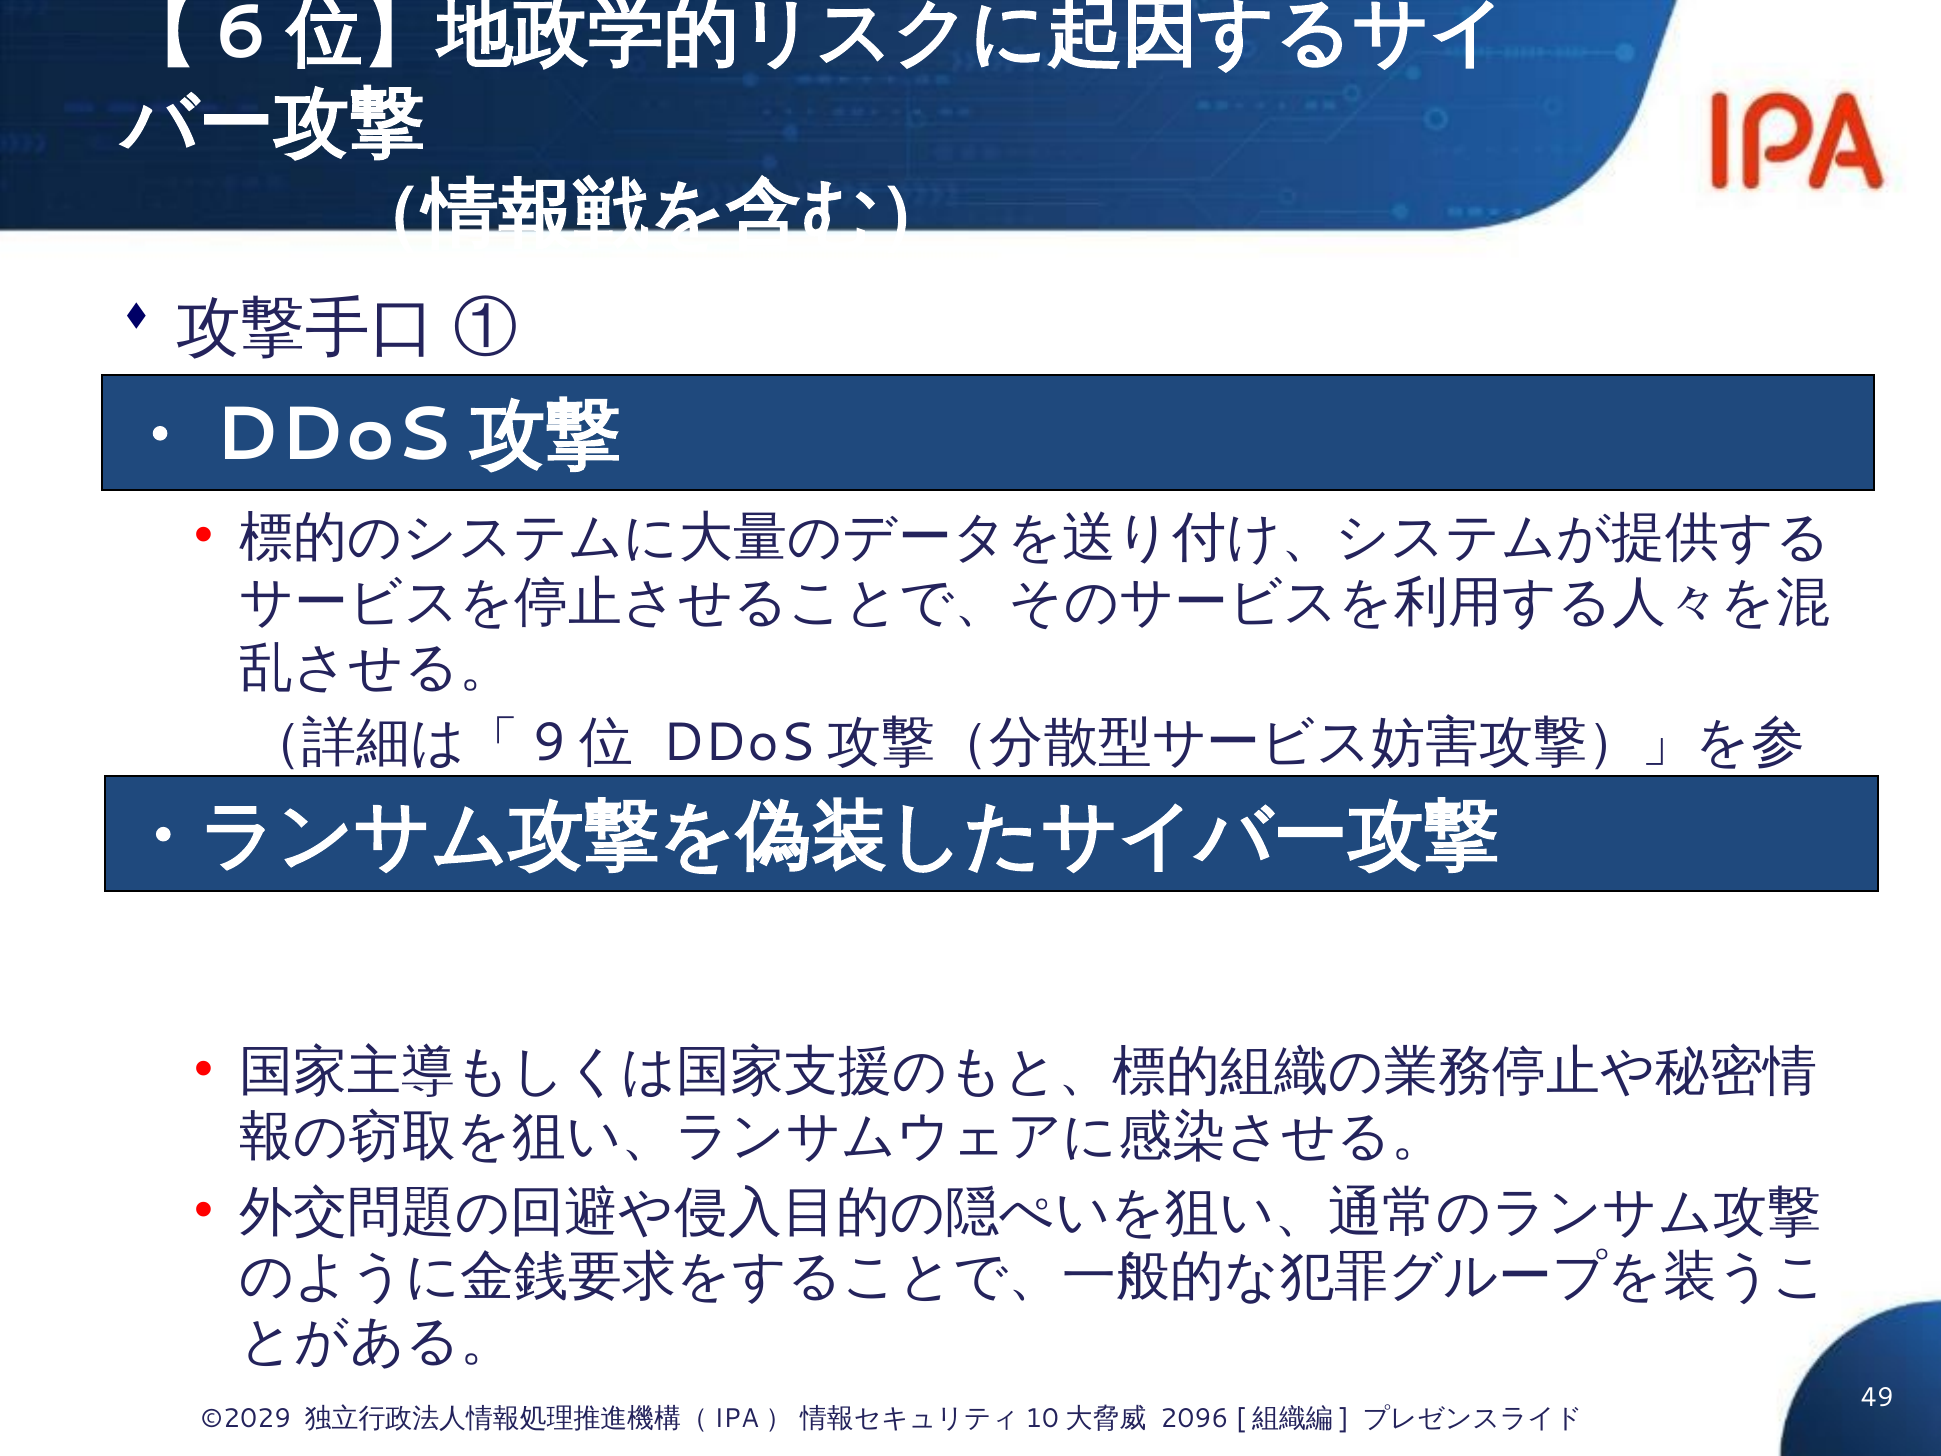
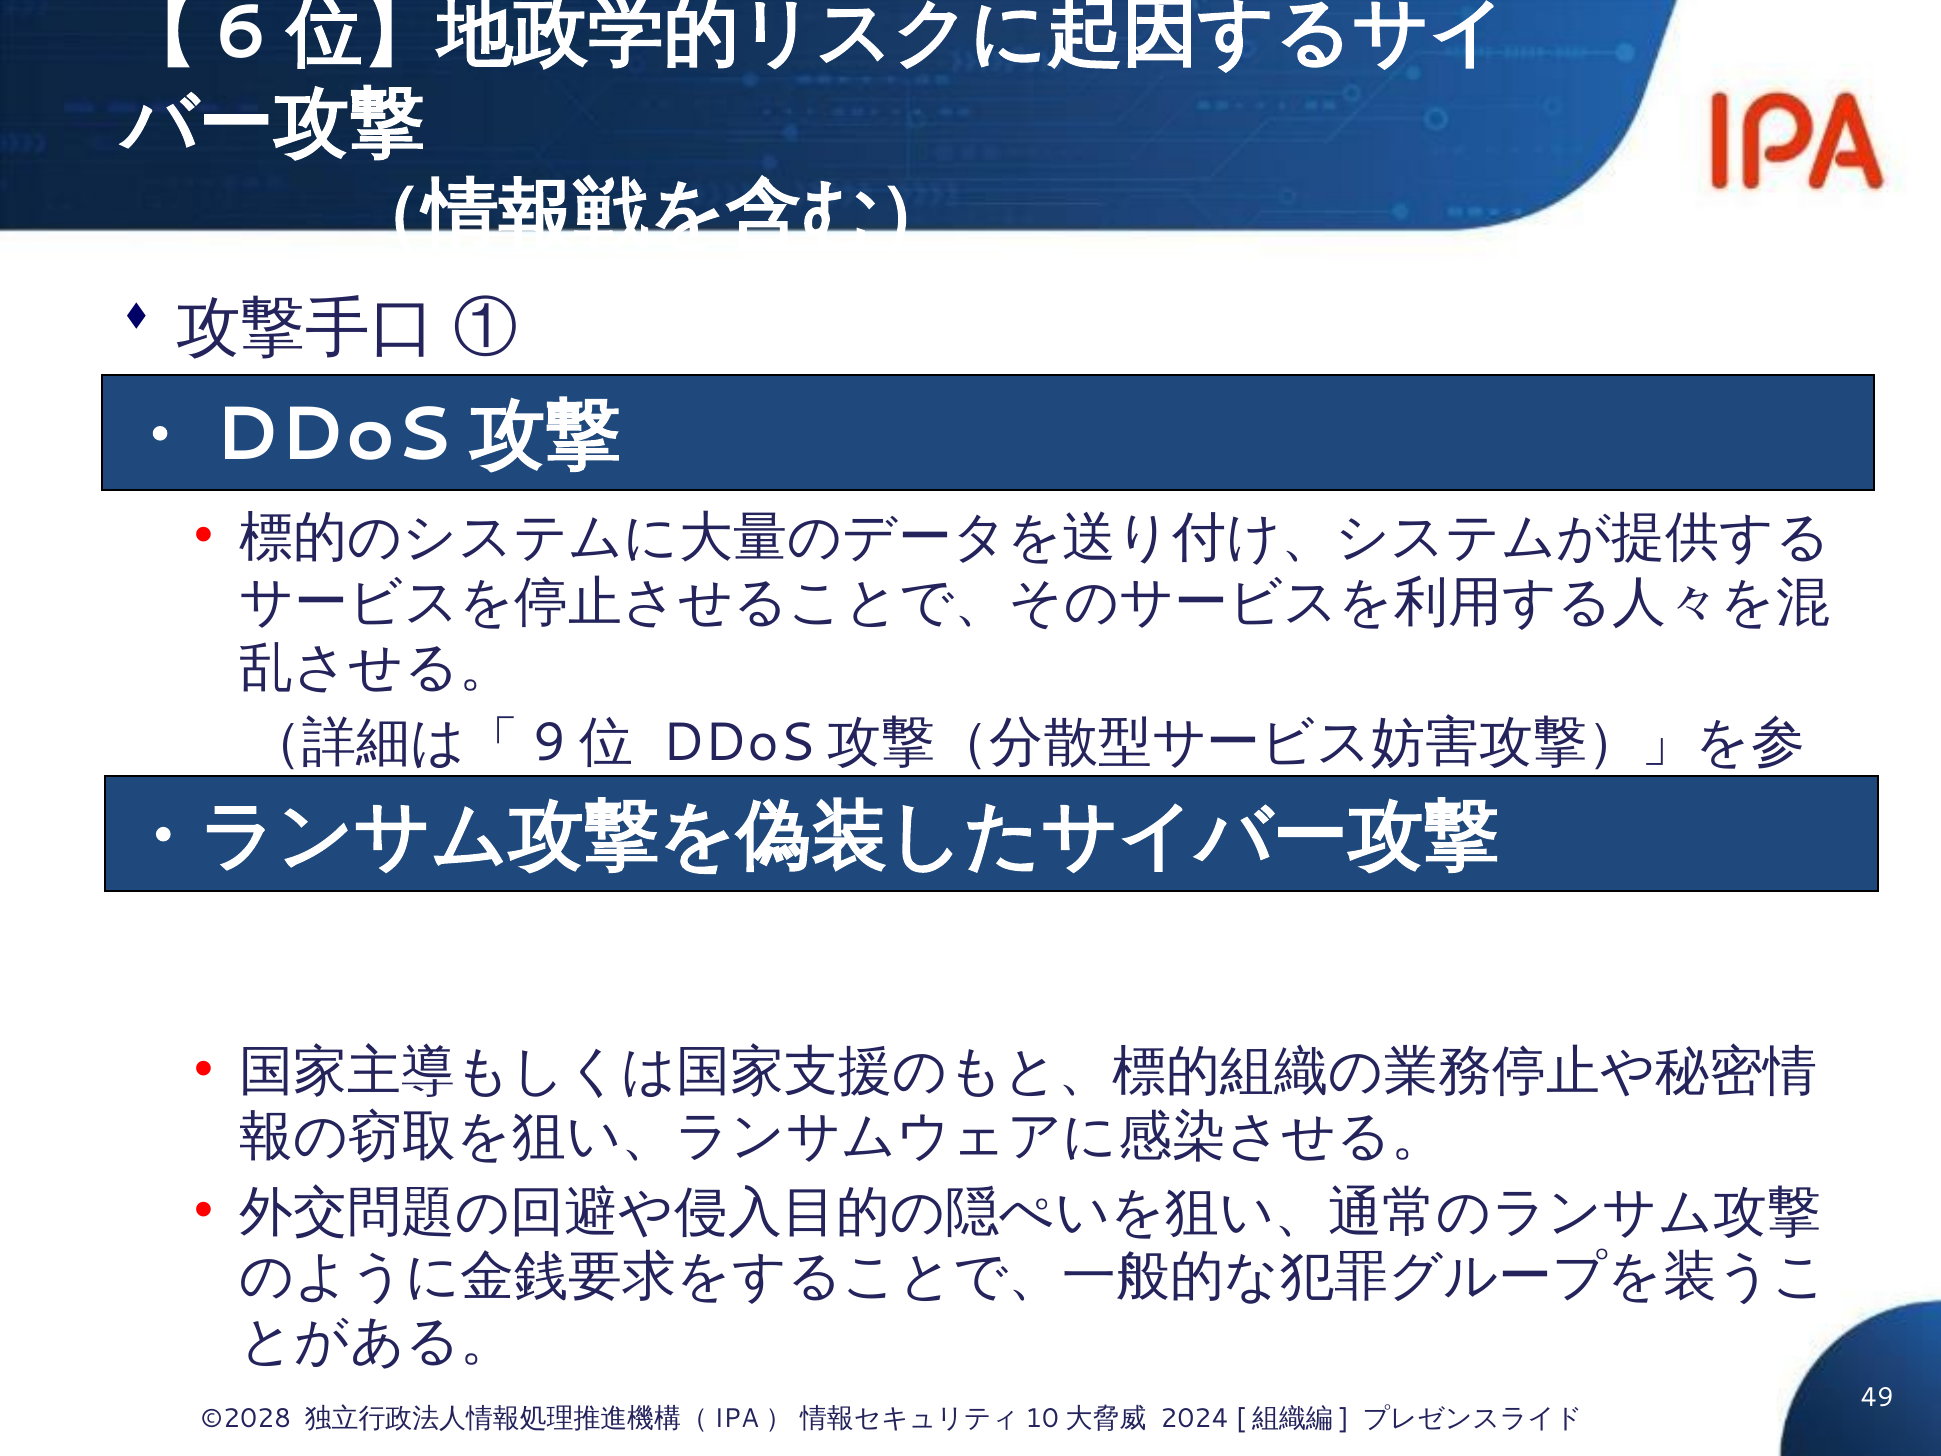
©2029: ©2029 -> ©2028
2096: 2096 -> 2024
